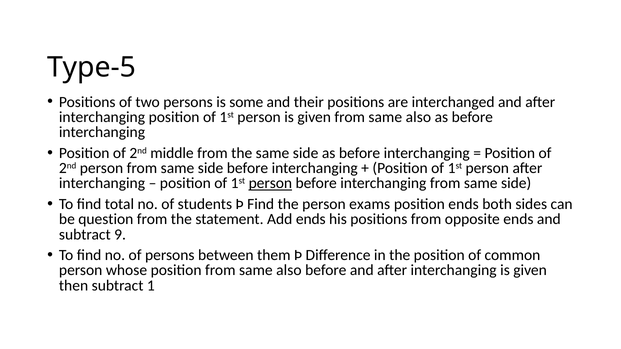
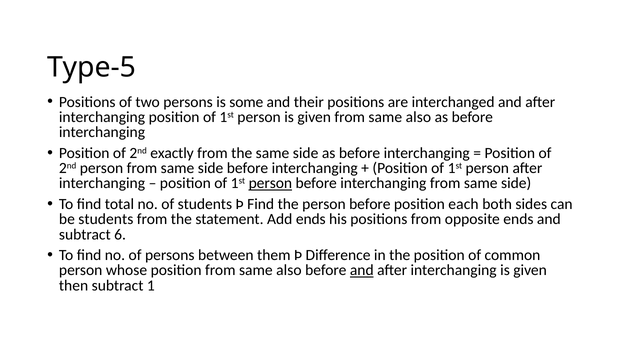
middle: middle -> exactly
the person exams: exams -> before
position ends: ends -> each
be question: question -> students
9: 9 -> 6
and at (362, 271) underline: none -> present
